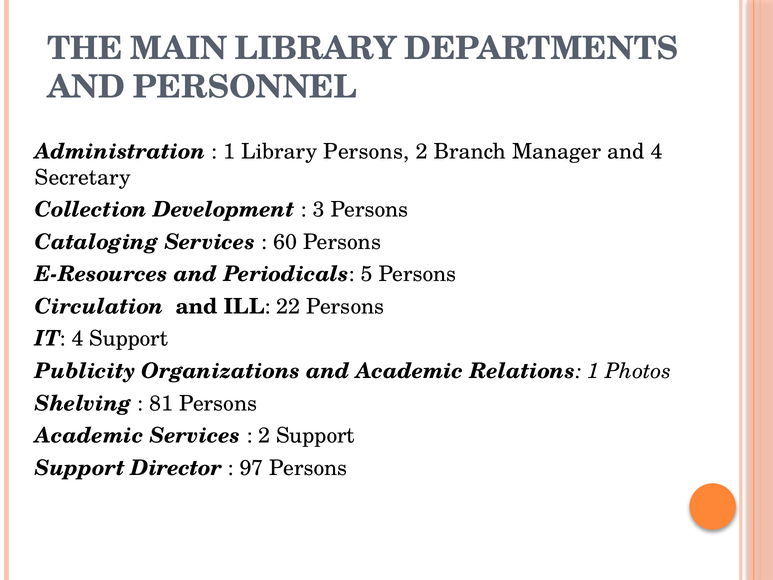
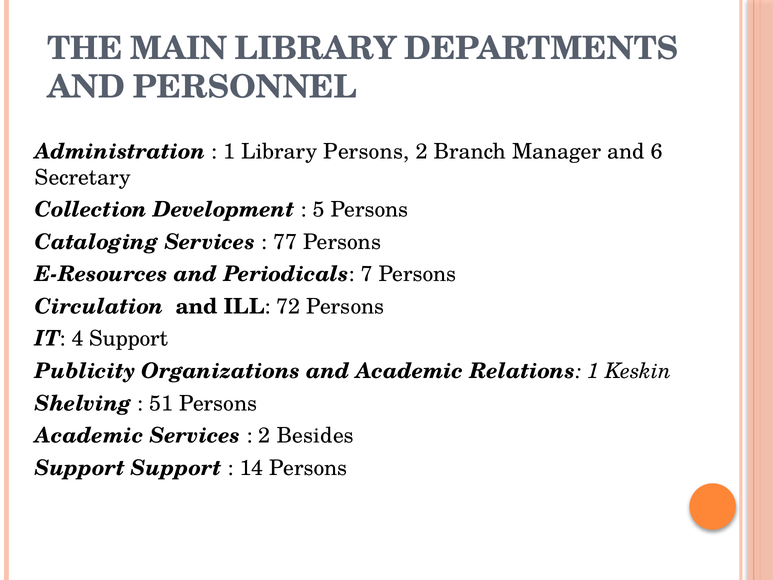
and 4: 4 -> 6
3: 3 -> 5
60: 60 -> 77
5: 5 -> 7
22: 22 -> 72
Photos: Photos -> Keskin
81: 81 -> 51
2 Support: Support -> Besides
Support Director: Director -> Support
97: 97 -> 14
